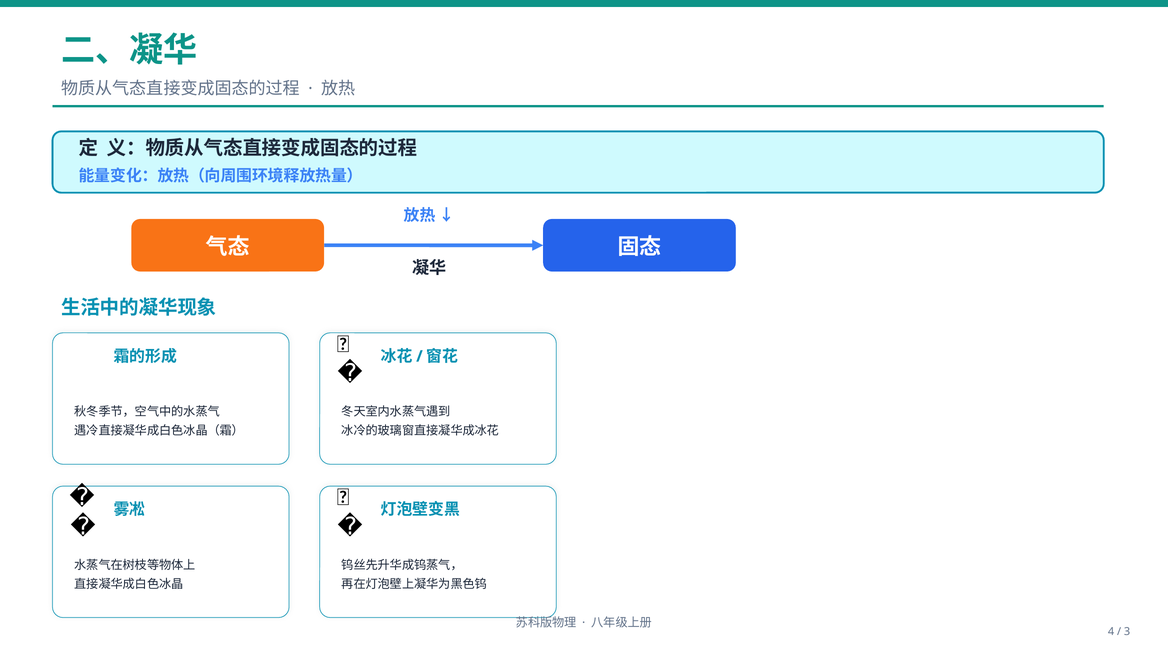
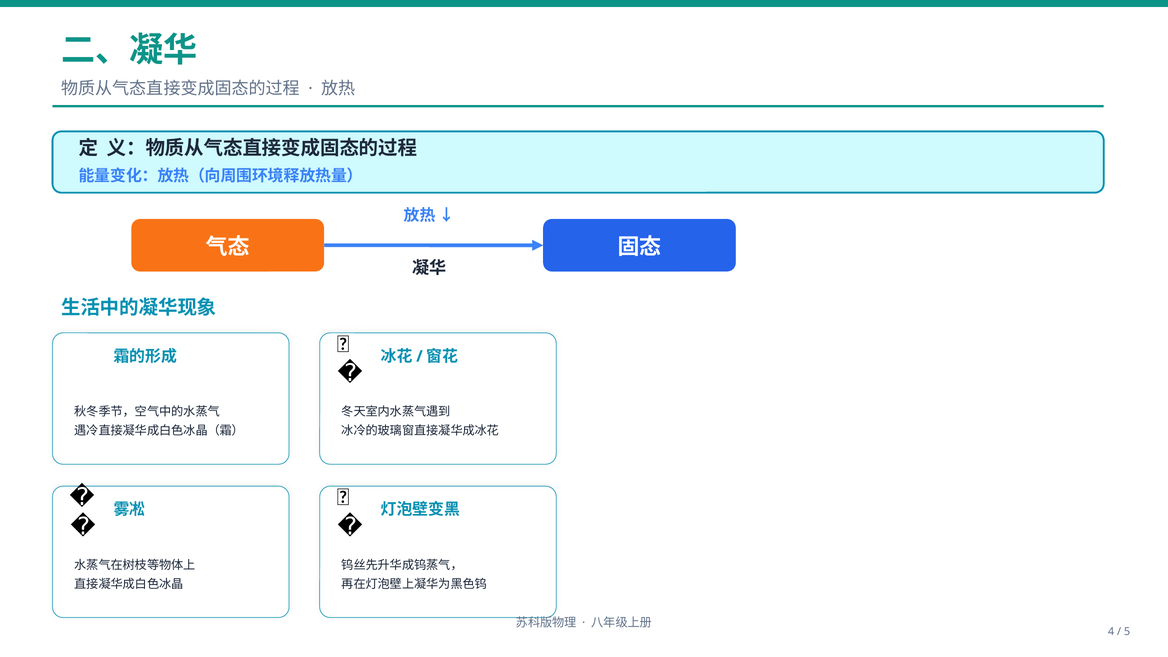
3: 3 -> 5
